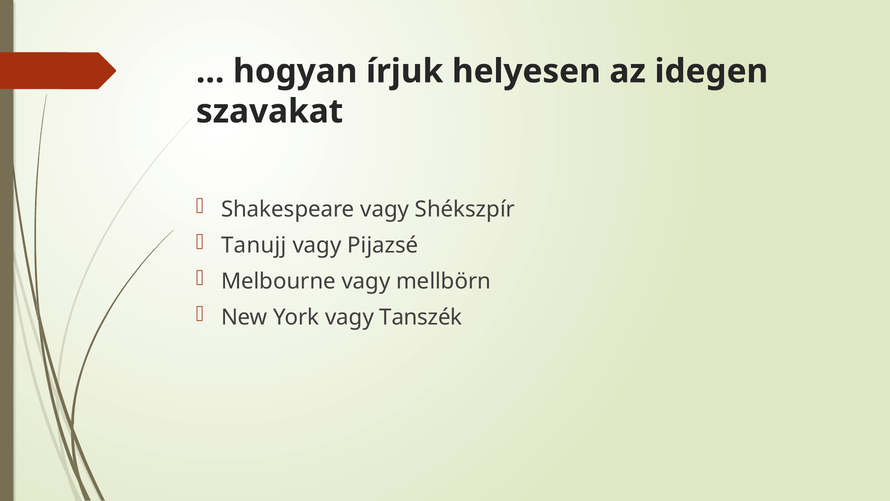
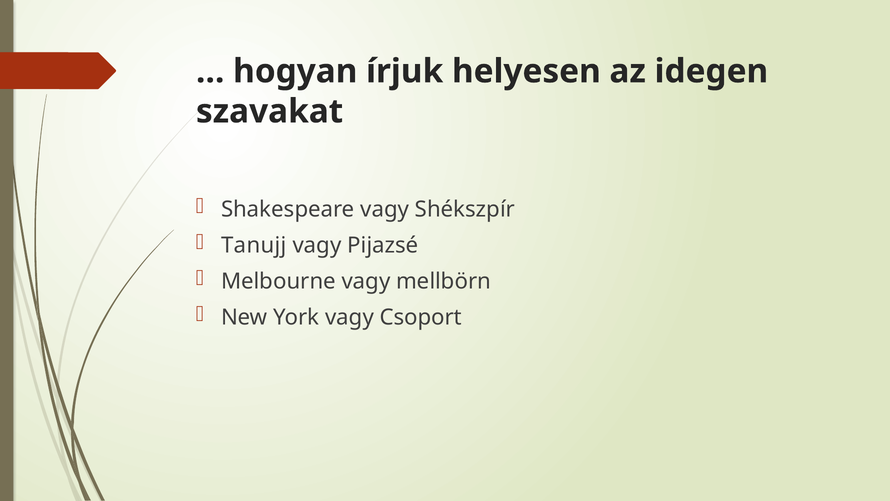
Tanszék: Tanszék -> Csoport
